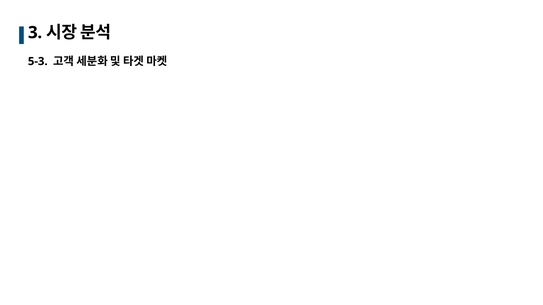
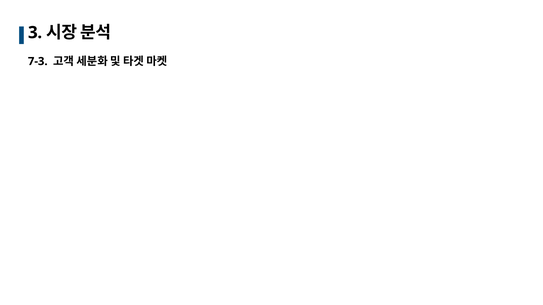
5-3: 5-3 -> 7-3
